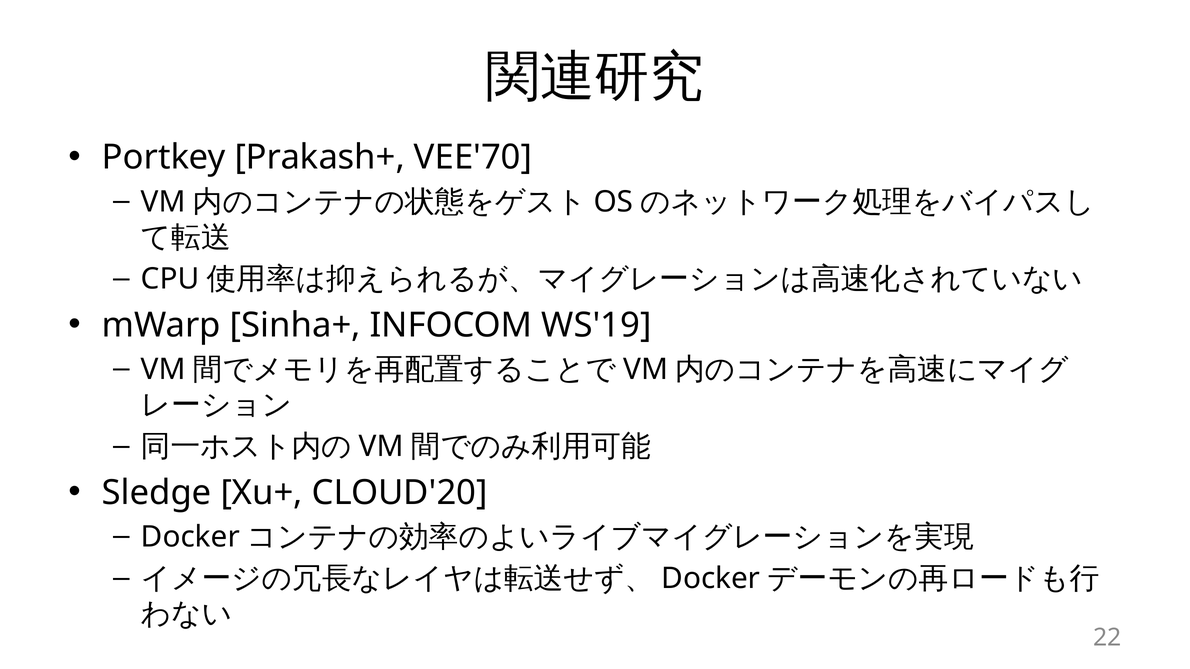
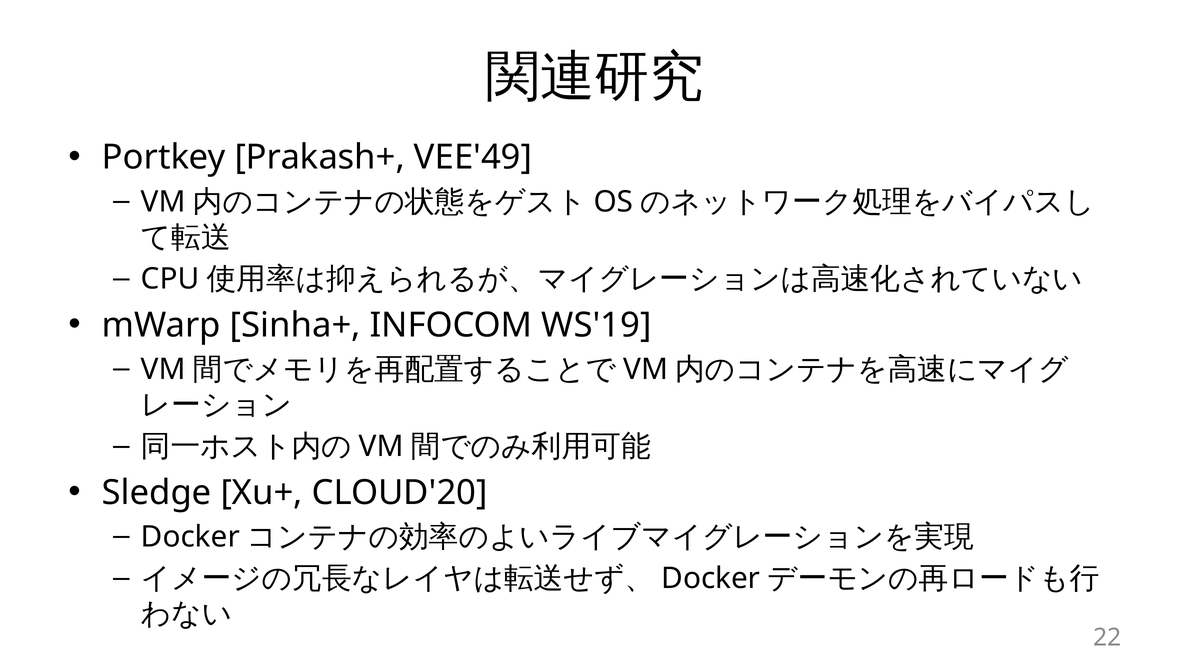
VEE'70: VEE'70 -> VEE'49
